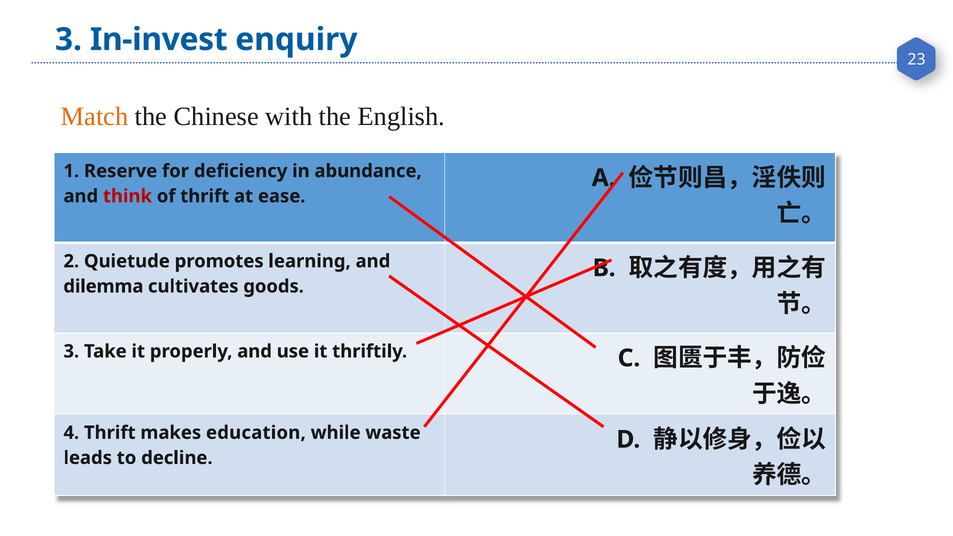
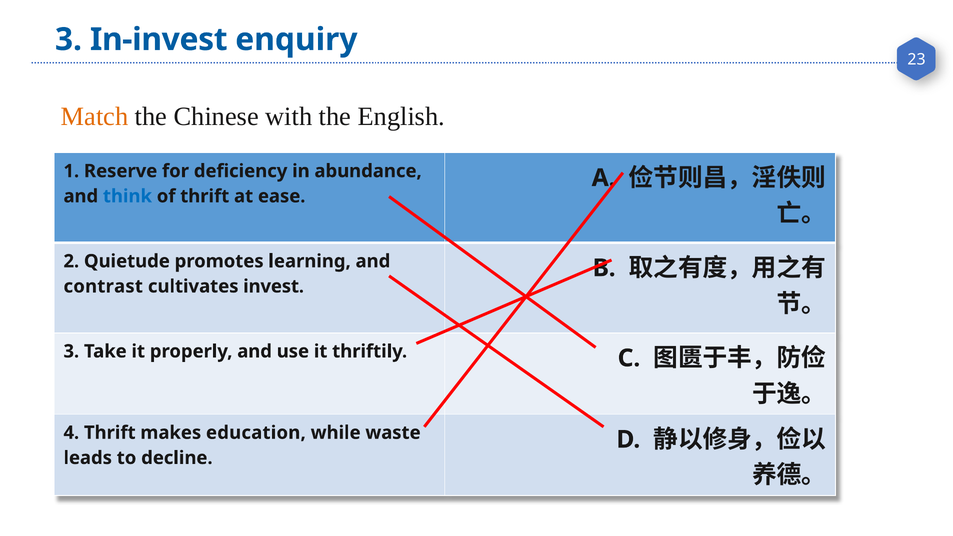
think colour: red -> blue
dilemma: dilemma -> contrast
goods: goods -> invest
